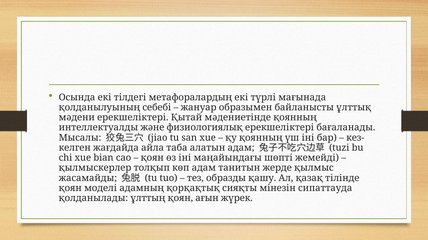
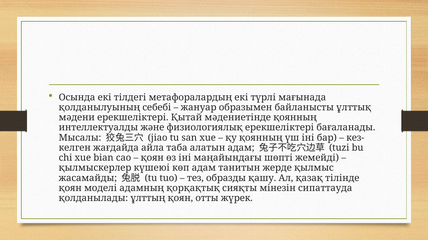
толқып: толқып -> күшеюі
ағын: ағын -> отты
